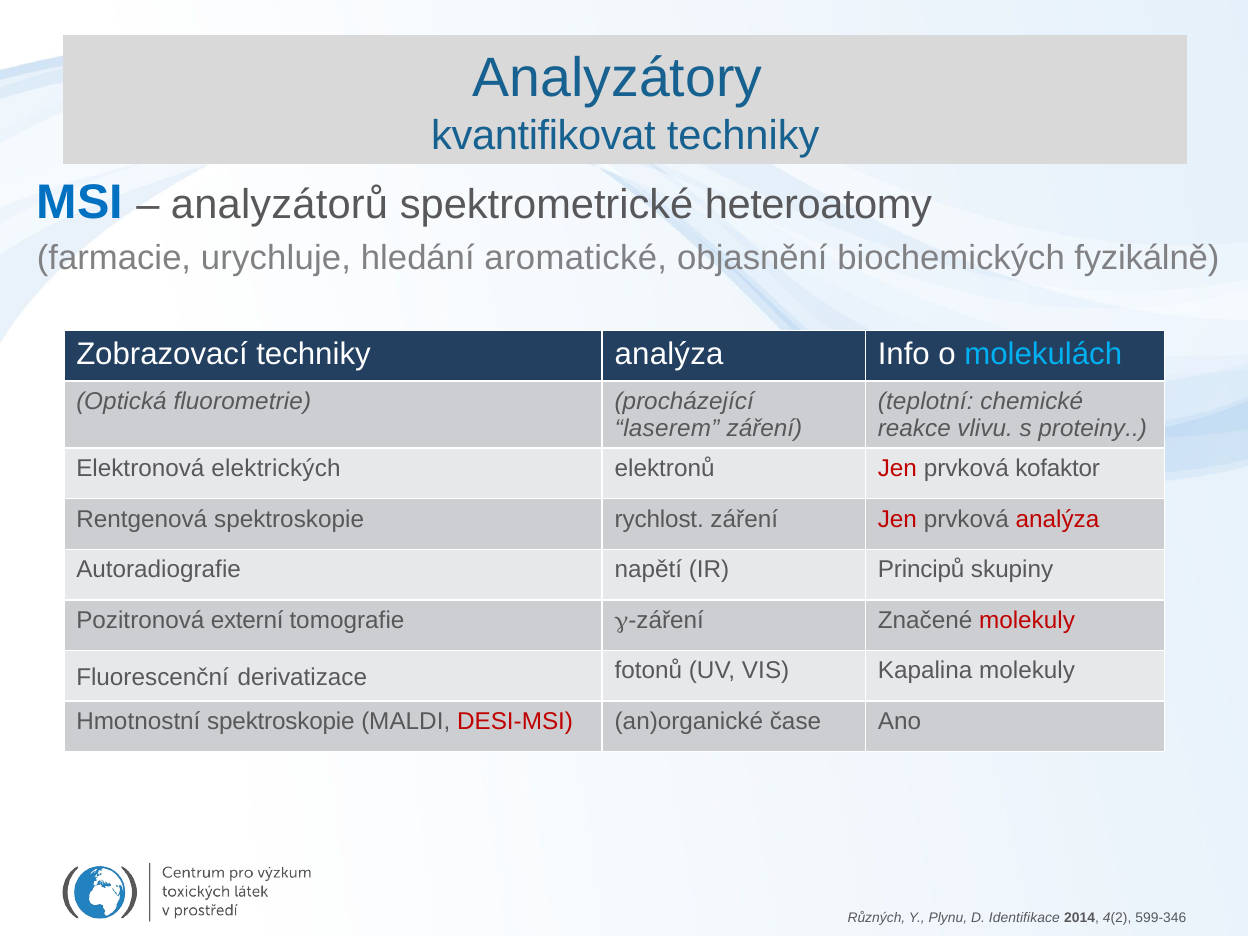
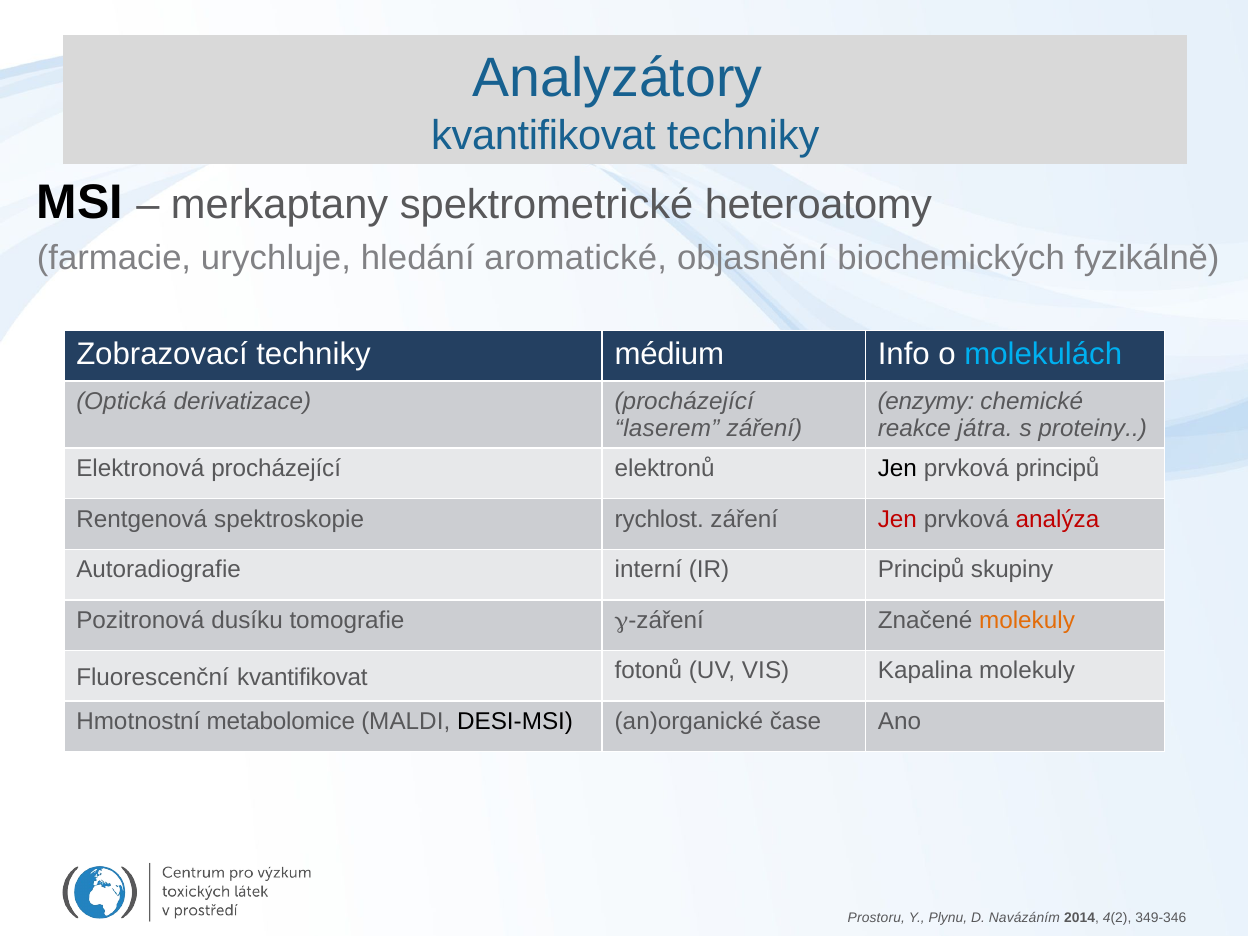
MSI colour: blue -> black
analyzátorů: analyzátorů -> merkaptany
techniky analýza: analýza -> médium
fluorometrie: fluorometrie -> derivatizace
teplotní: teplotní -> enzymy
vlivu: vlivu -> játra
Elektronová elektrických: elektrických -> procházející
Jen at (897, 468) colour: red -> black
prvková kofaktor: kofaktor -> principů
napětí: napětí -> interní
externí: externí -> dusíku
molekuly at (1027, 620) colour: red -> orange
Fluorescenční derivatizace: derivatizace -> kvantifikovat
Hmotnostní spektroskopie: spektroskopie -> metabolomice
DESI-MSI colour: red -> black
Různých: Různých -> Prostoru
Identifikace: Identifikace -> Navázáním
599-346: 599-346 -> 349-346
